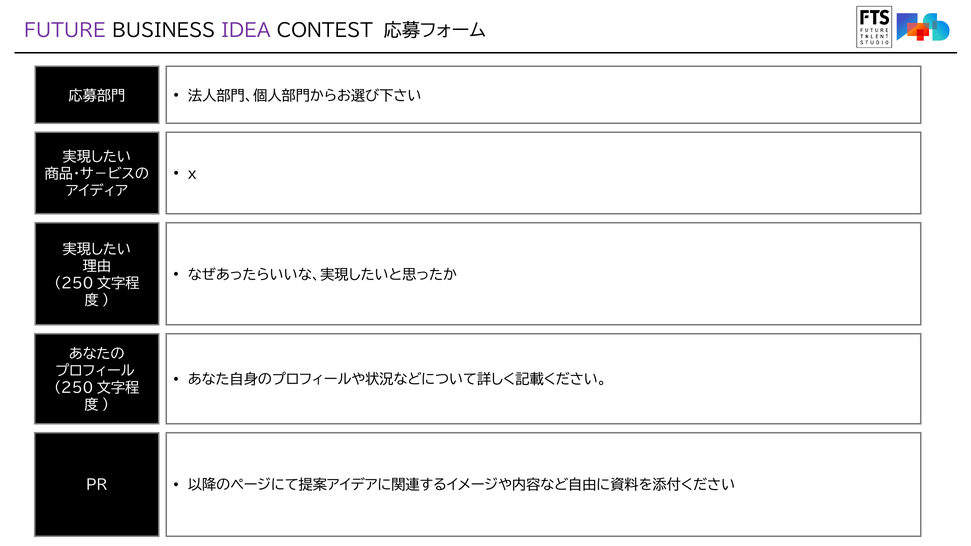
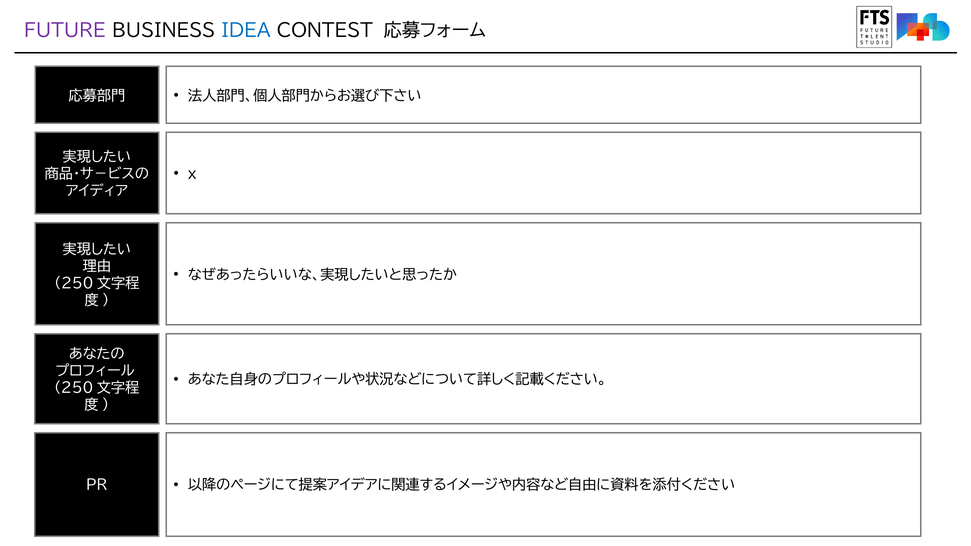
IDEA colour: purple -> blue
